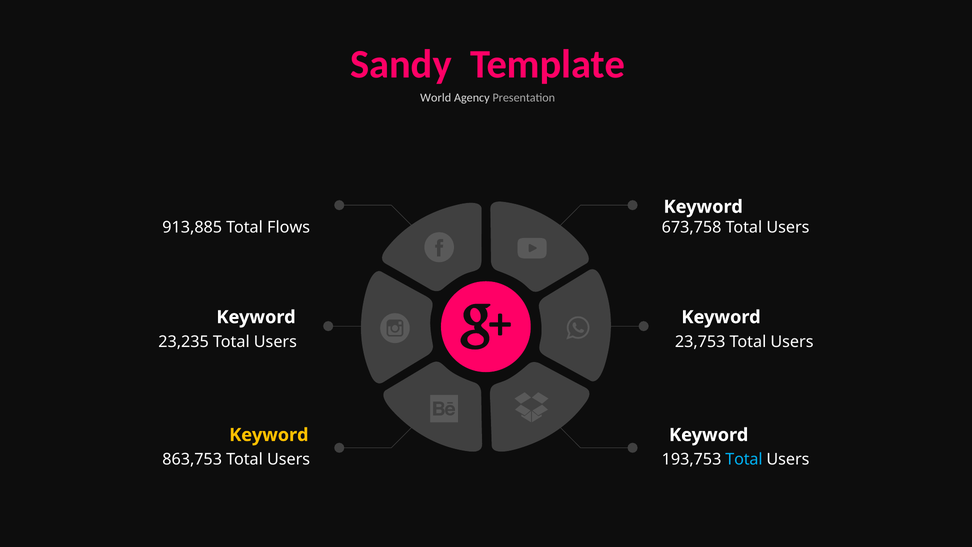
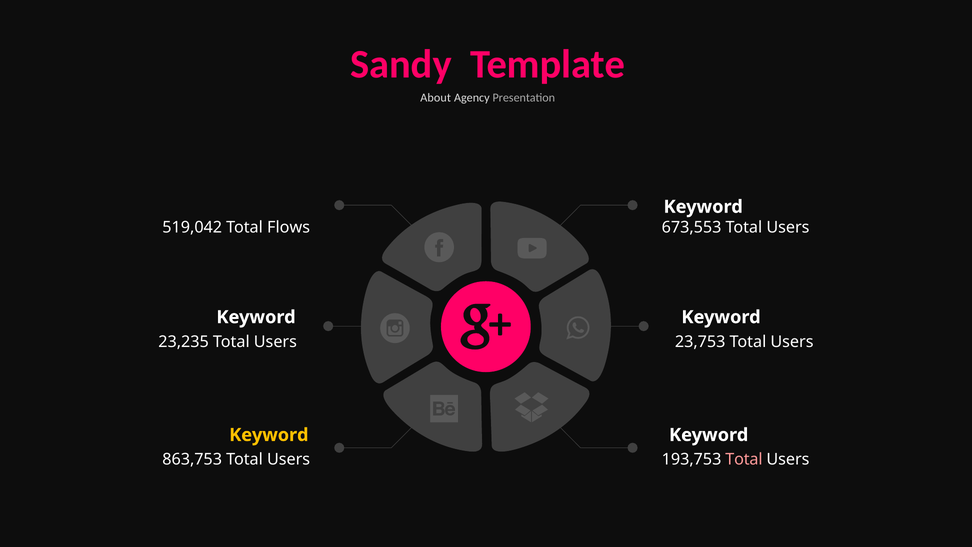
World: World -> About
913,885: 913,885 -> 519,042
673,758: 673,758 -> 673,553
Total at (744, 459) colour: light blue -> pink
